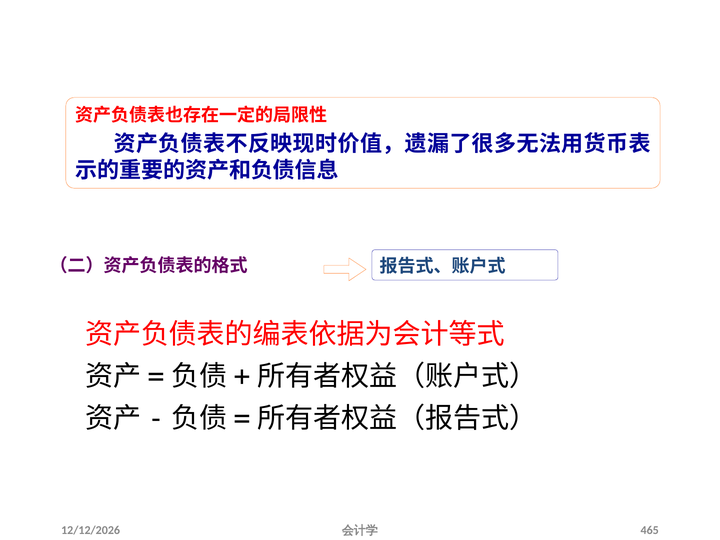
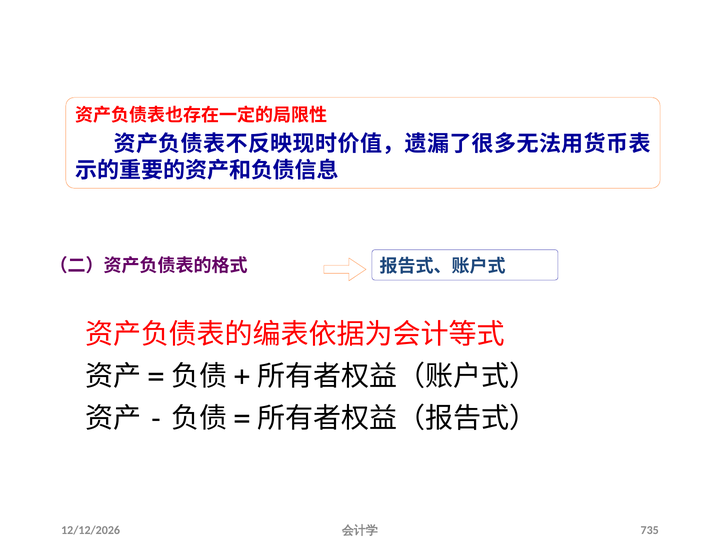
465: 465 -> 735
